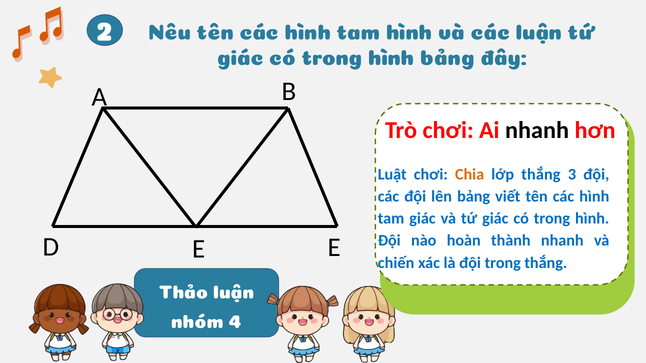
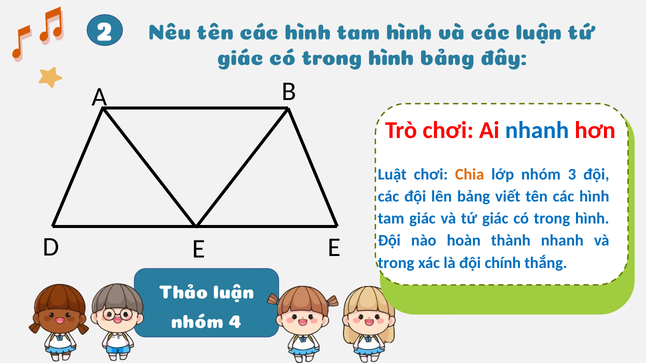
nhanh at (537, 130) colour: black -> blue
lớp thắng: thắng -> nhóm
chiến at (396, 263): chiến -> trong
đội trong: trong -> chính
